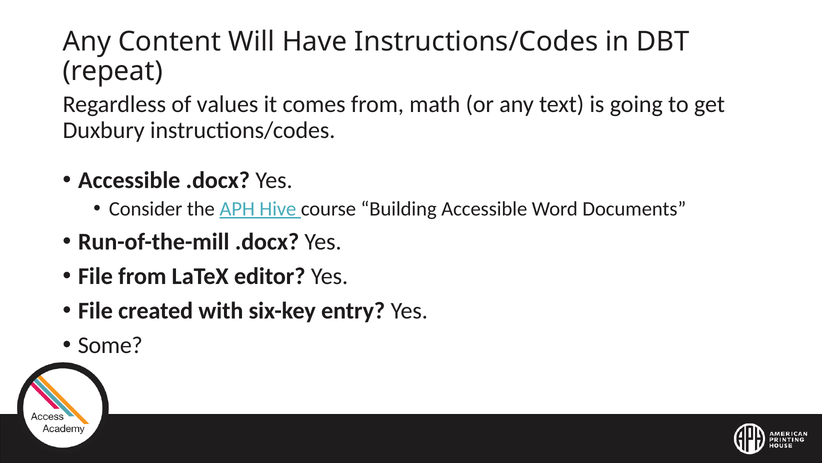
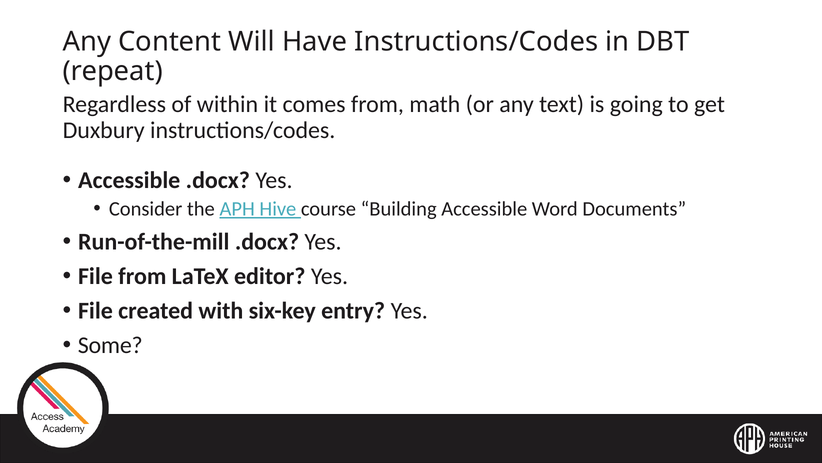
values: values -> within
